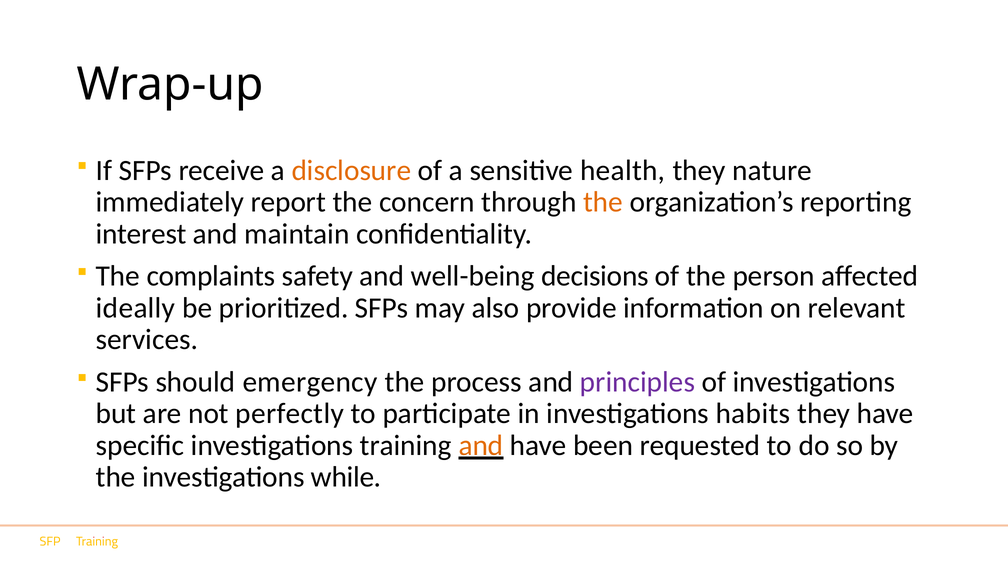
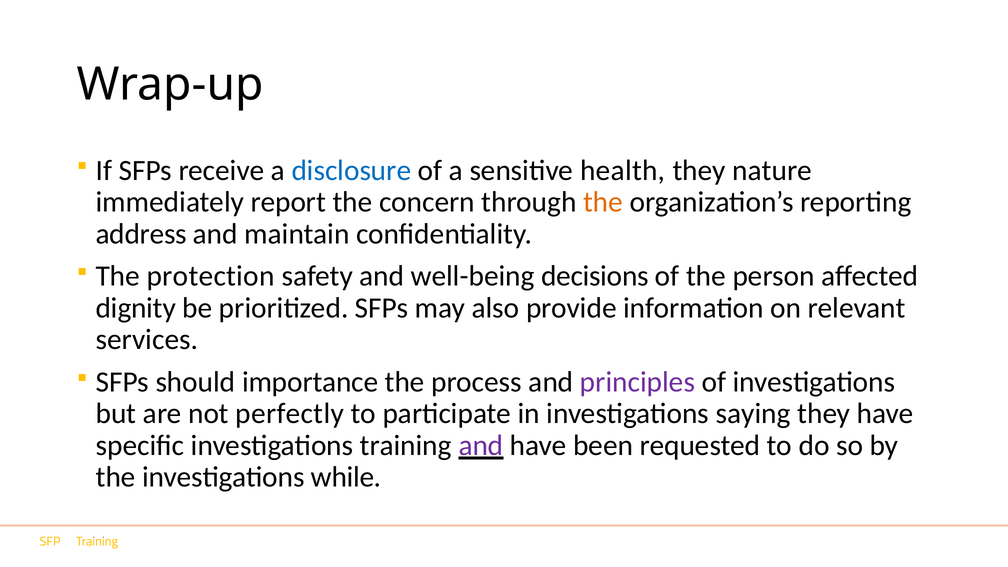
disclosure colour: orange -> blue
interest: interest -> address
complaints: complaints -> protection
ideally: ideally -> dignity
emergency: emergency -> importance
habits: habits -> saying
and at (481, 445) colour: orange -> purple
